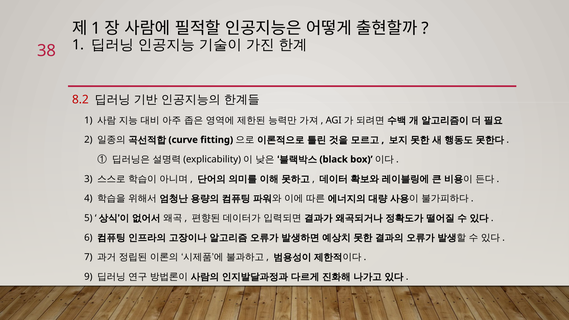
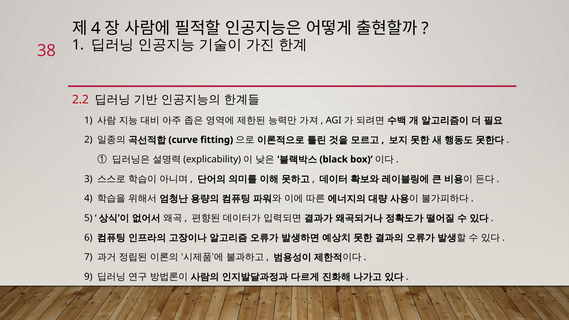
1 at (96, 28): 1 -> 4
8.2: 8.2 -> 2.2
